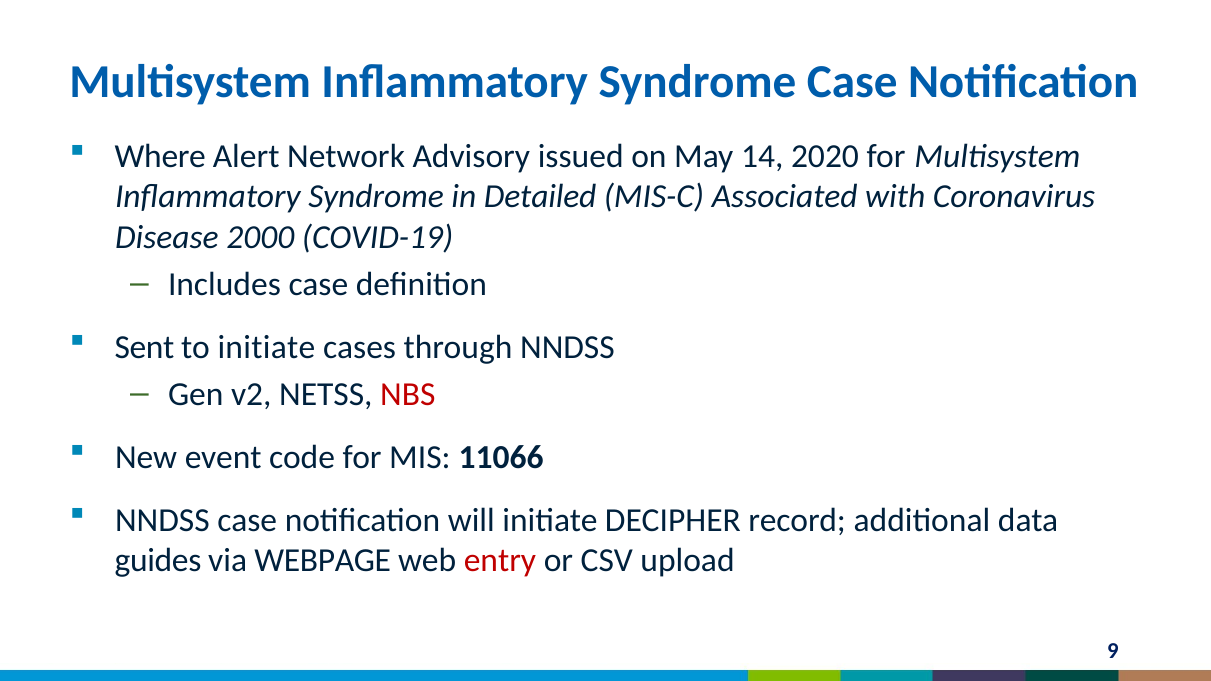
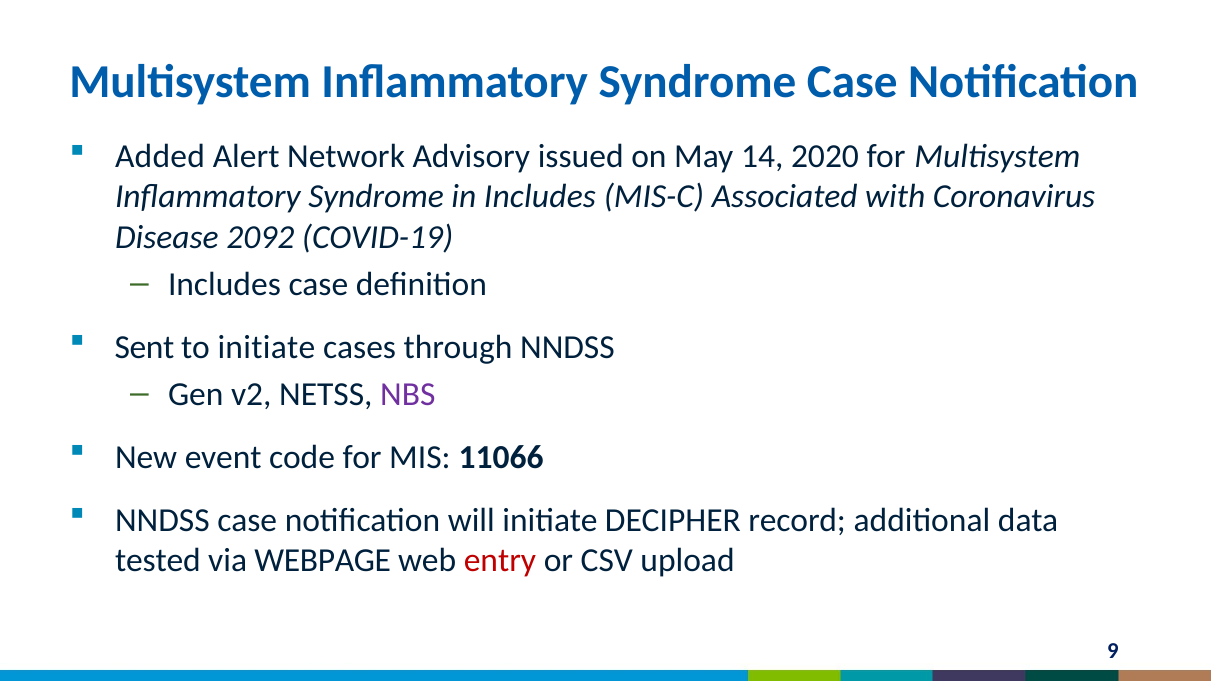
Where: Where -> Added
in Detailed: Detailed -> Includes
2000: 2000 -> 2092
NBS colour: red -> purple
guides: guides -> tested
